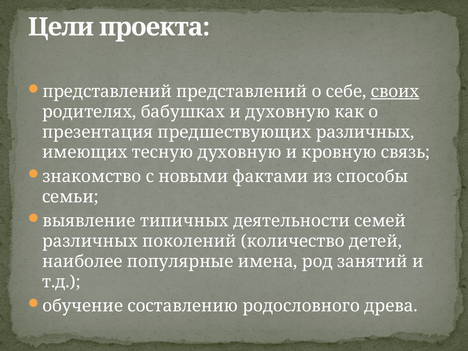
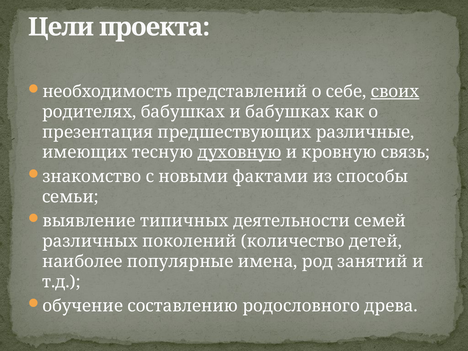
представлений at (107, 92): представлений -> необходимость
и духовную: духовную -> бабушках
предшествующих различных: различных -> различные
духовную at (240, 152) underline: none -> present
